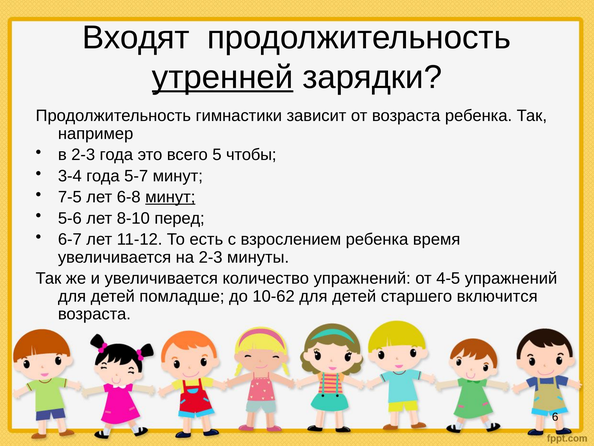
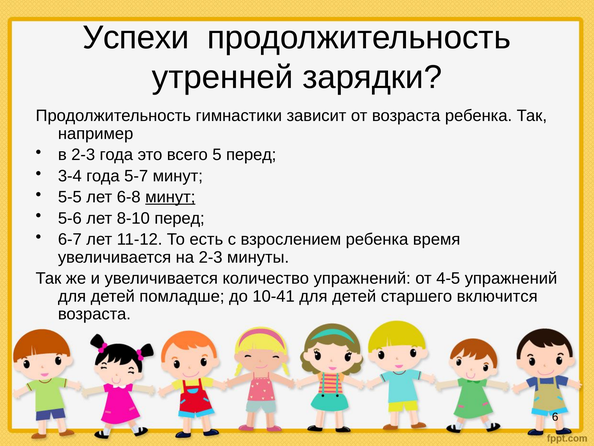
Входят: Входят -> Успехи
утренней underline: present -> none
5 чтобы: чтобы -> перед
7-5: 7-5 -> 5-5
10-62: 10-62 -> 10-41
